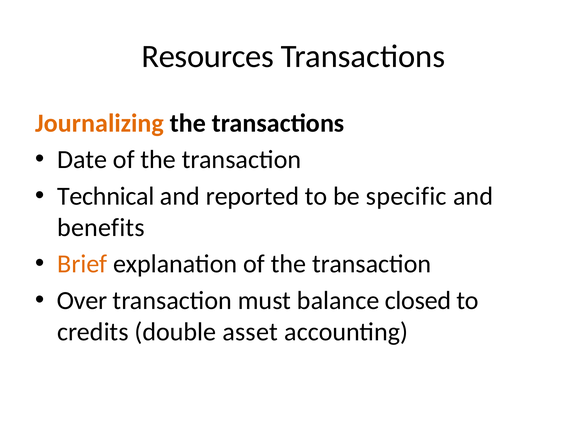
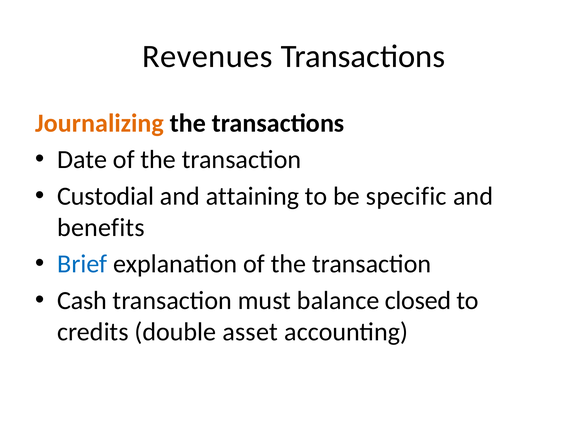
Resources: Resources -> Revenues
Technical: Technical -> Custodial
reported: reported -> attaining
Brief colour: orange -> blue
Over: Over -> Cash
